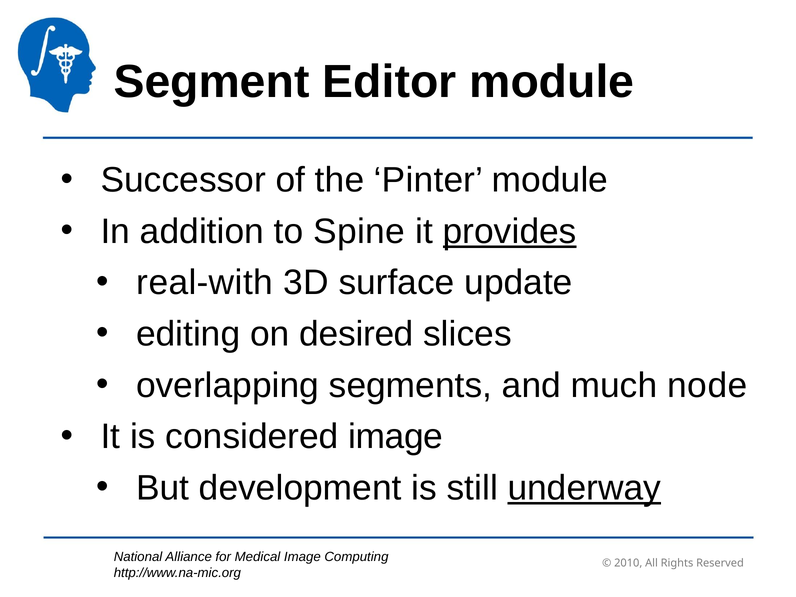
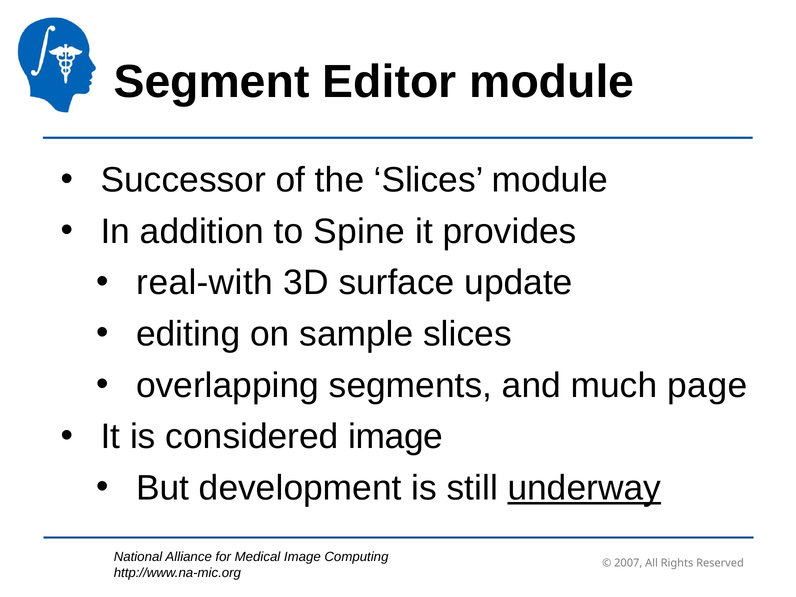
the Pinter: Pinter -> Slices
provides underline: present -> none
desired: desired -> sample
node: node -> page
2010: 2010 -> 2007
